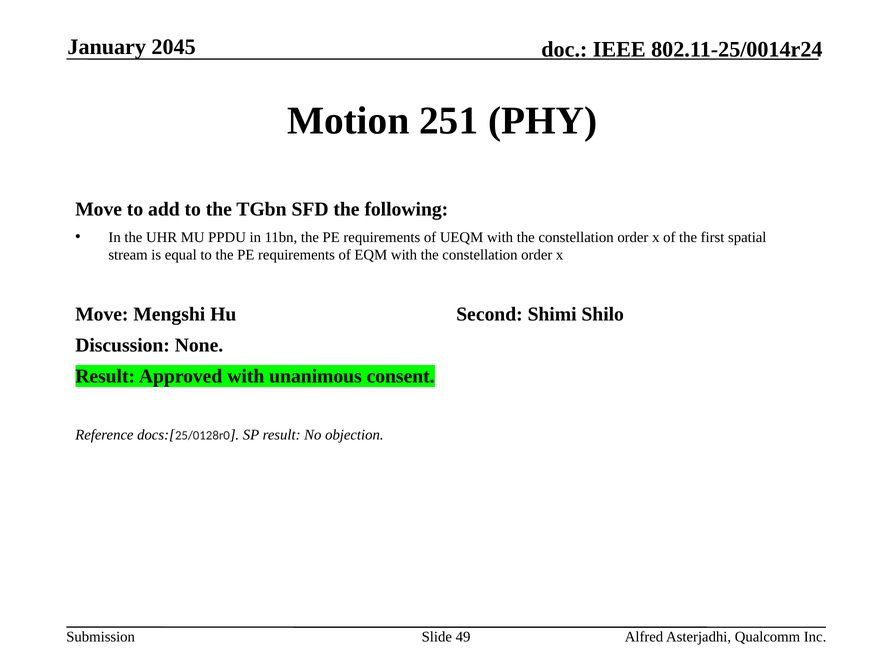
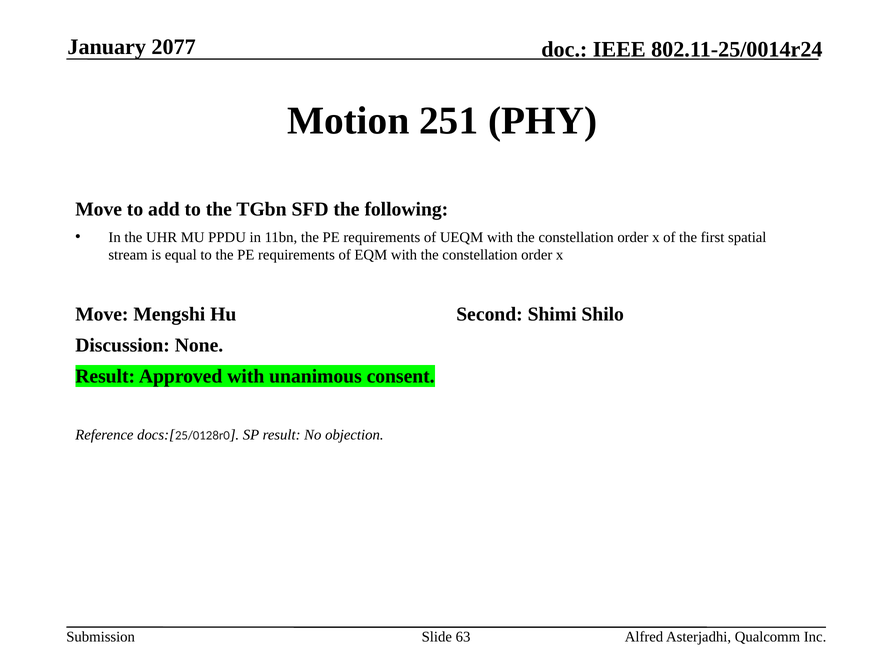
2045: 2045 -> 2077
49: 49 -> 63
